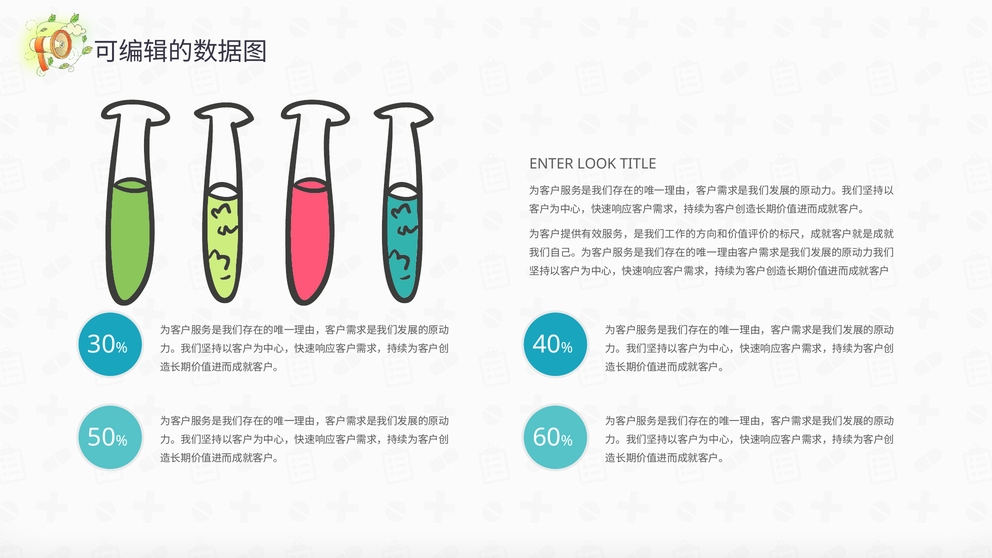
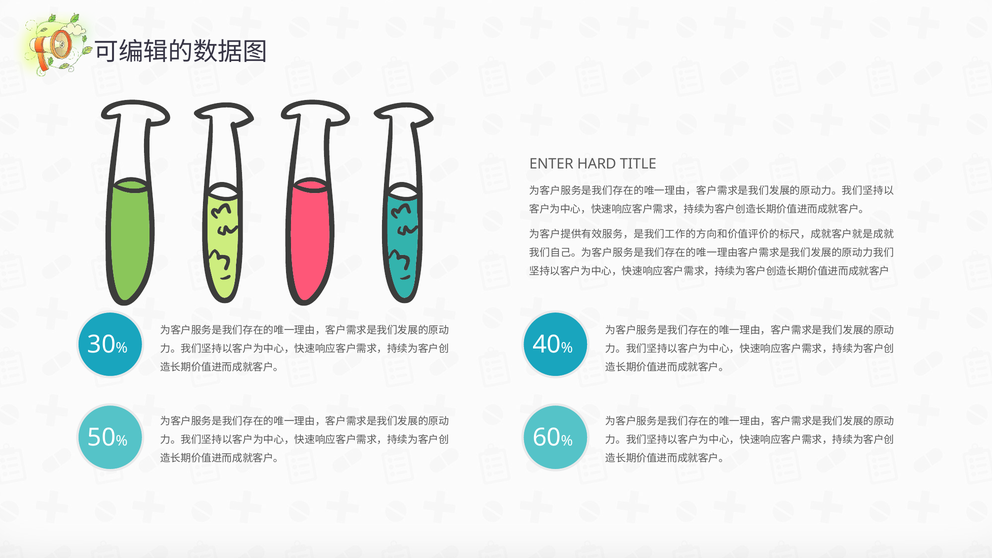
LOOK: LOOK -> HARD
